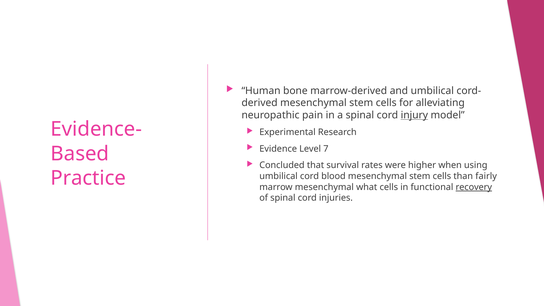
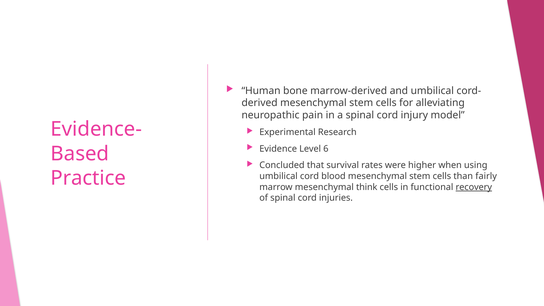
injury underline: present -> none
7: 7 -> 6
what: what -> think
